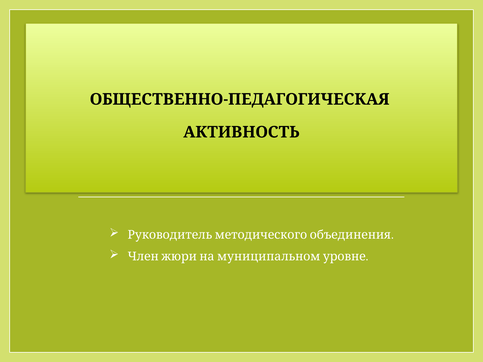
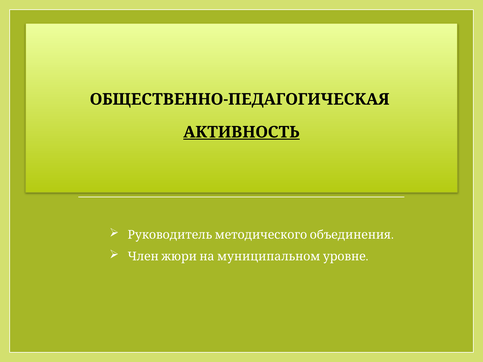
АКТИВНОСТЬ underline: none -> present
